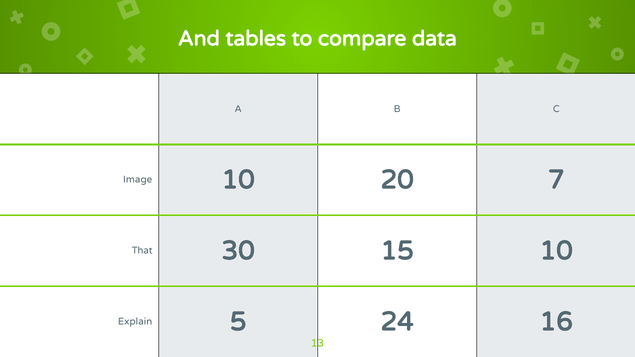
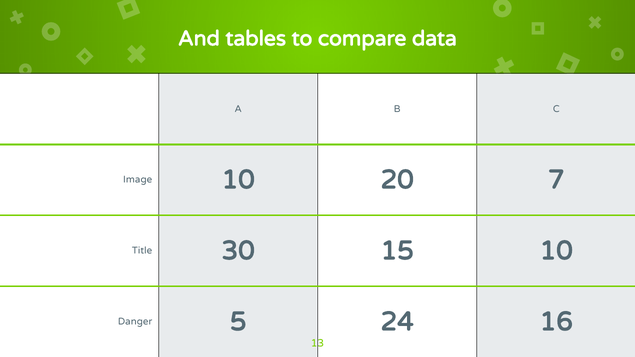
That: That -> Title
Explain: Explain -> Danger
